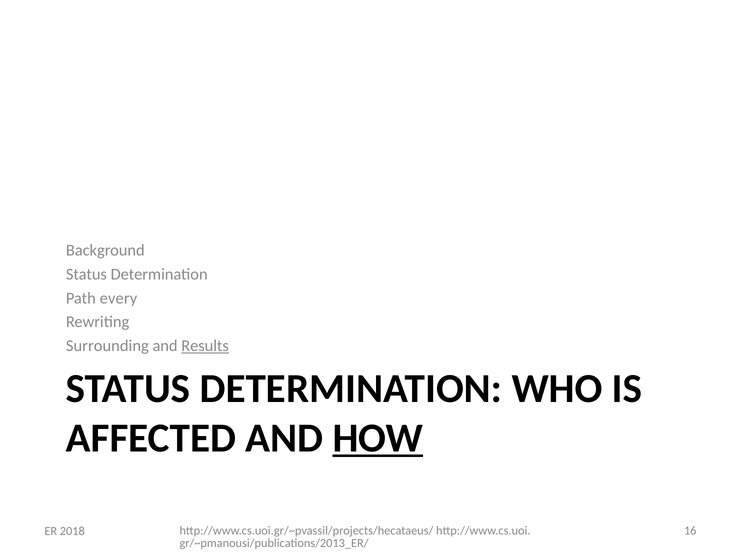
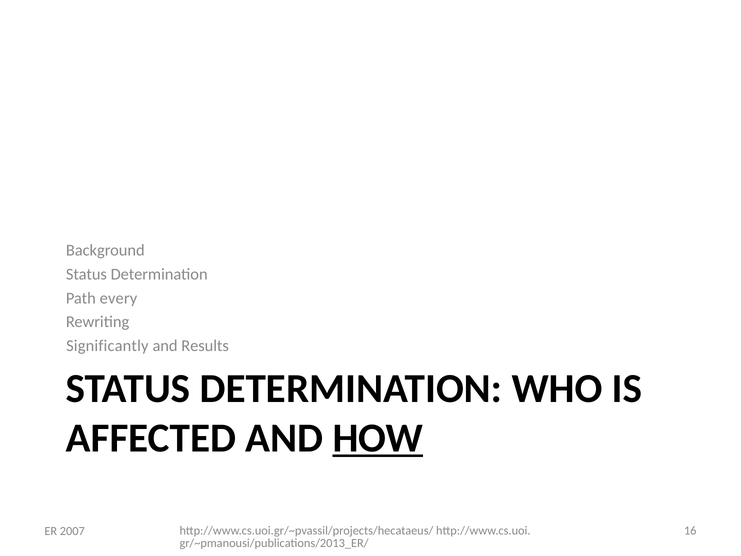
Surrounding: Surrounding -> Significantly
Results underline: present -> none
2018: 2018 -> 2007
